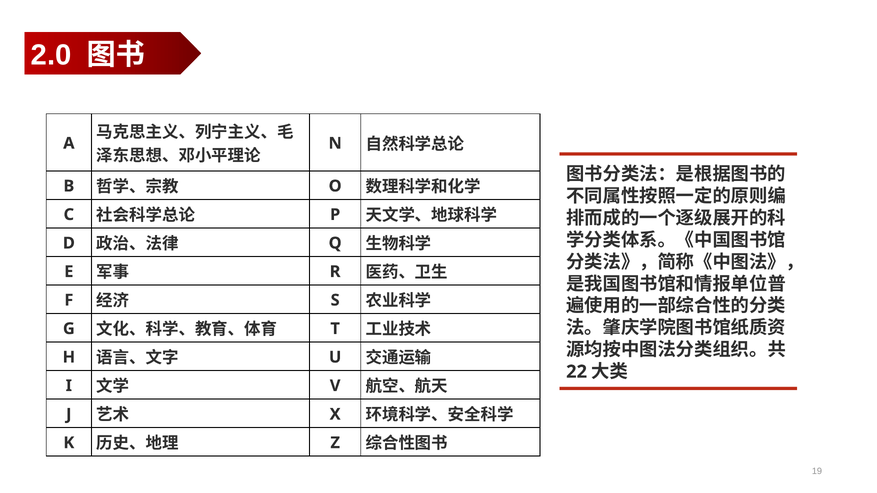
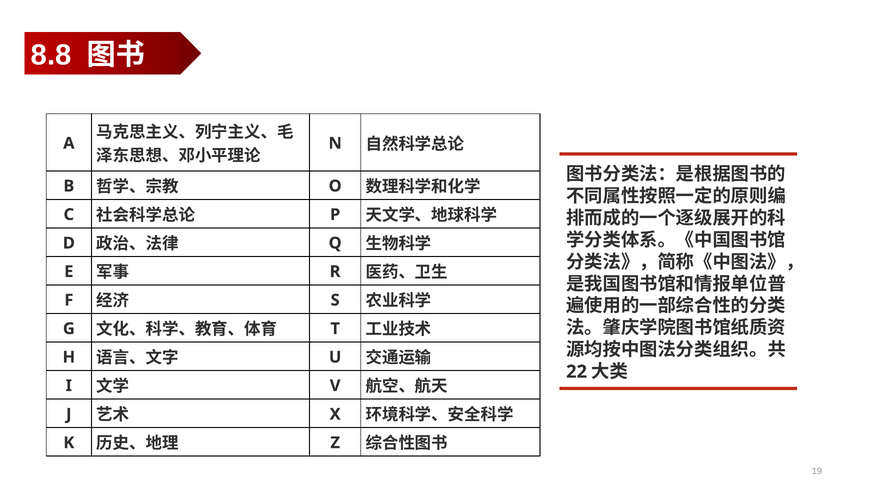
2.0: 2.0 -> 8.8
